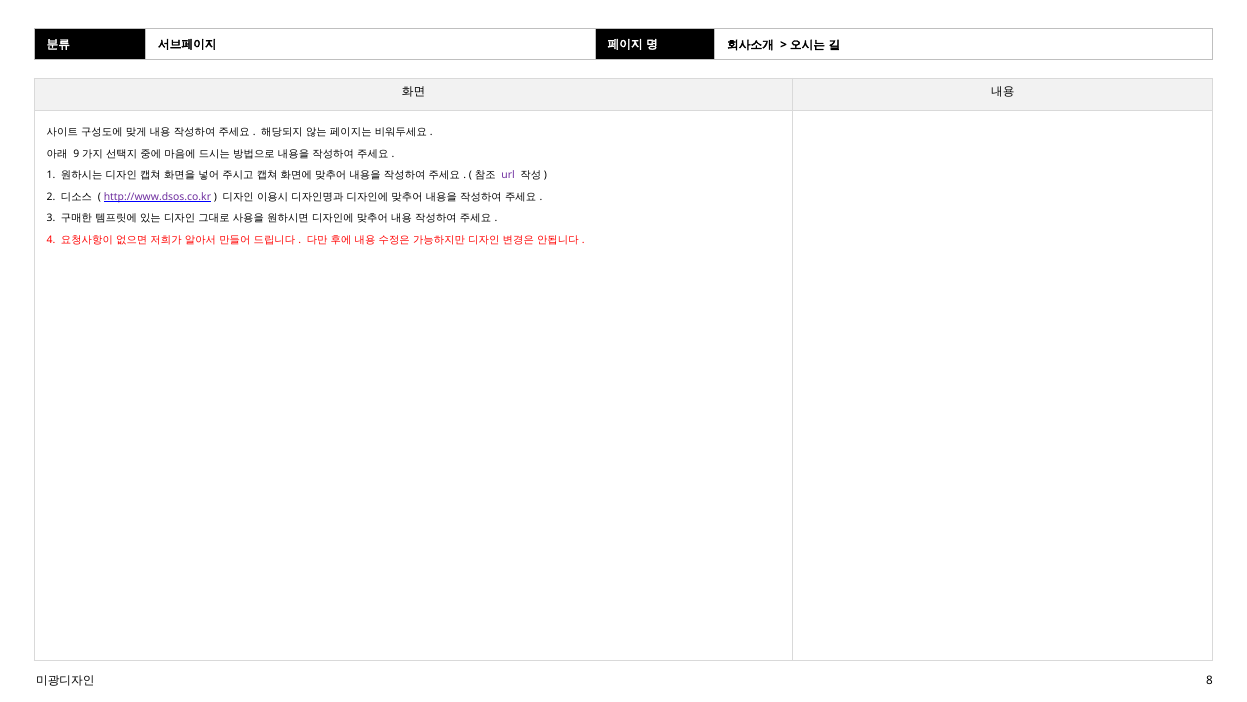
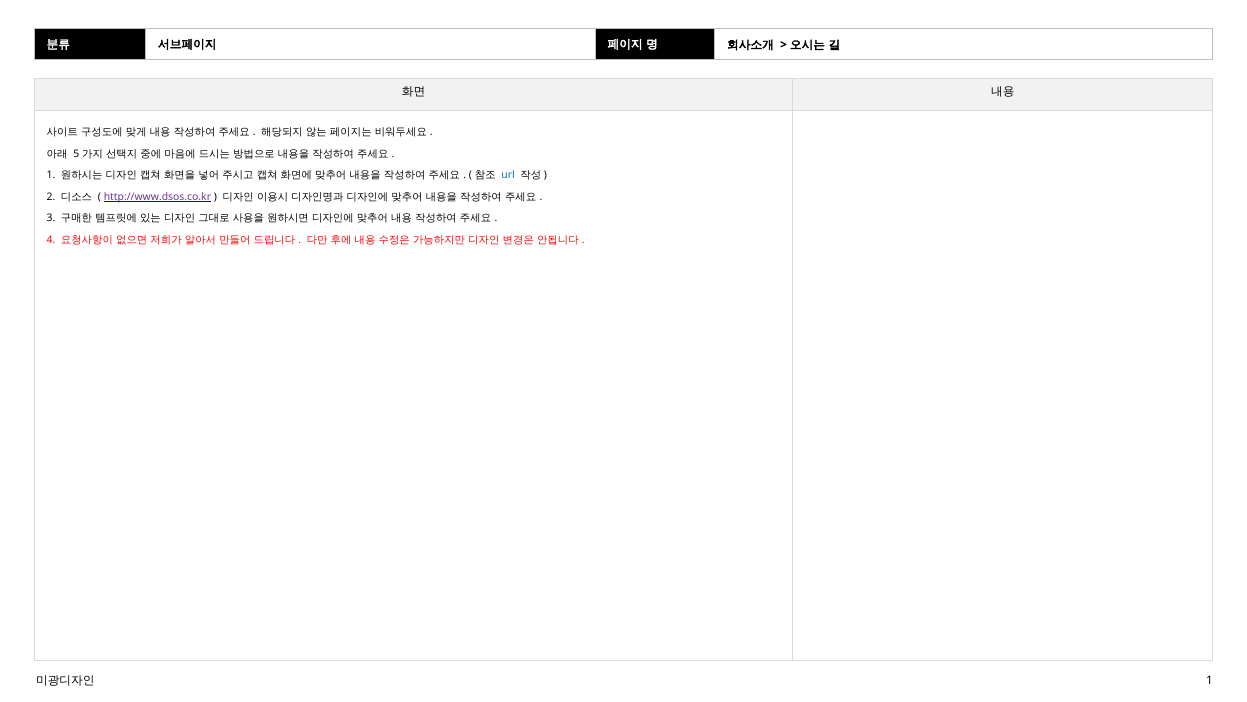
9: 9 -> 5
url colour: purple -> blue
8 at (1209, 680): 8 -> 1
